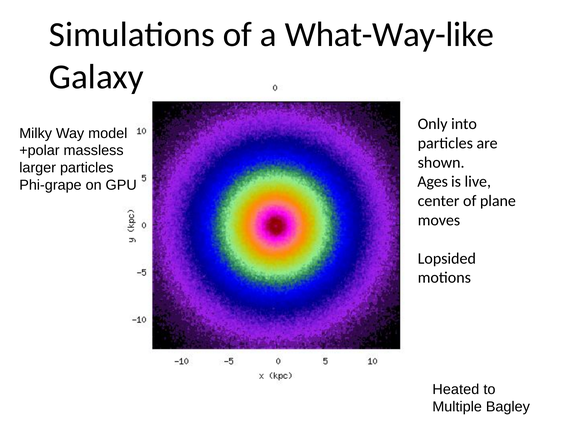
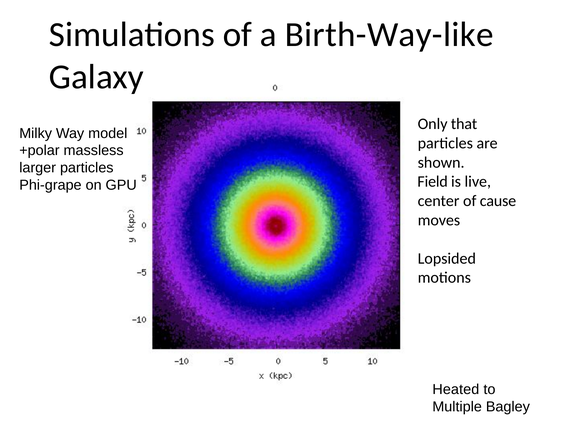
What-Way-like: What-Way-like -> Birth-Way-like
into: into -> that
Ages: Ages -> Field
plane: plane -> cause
